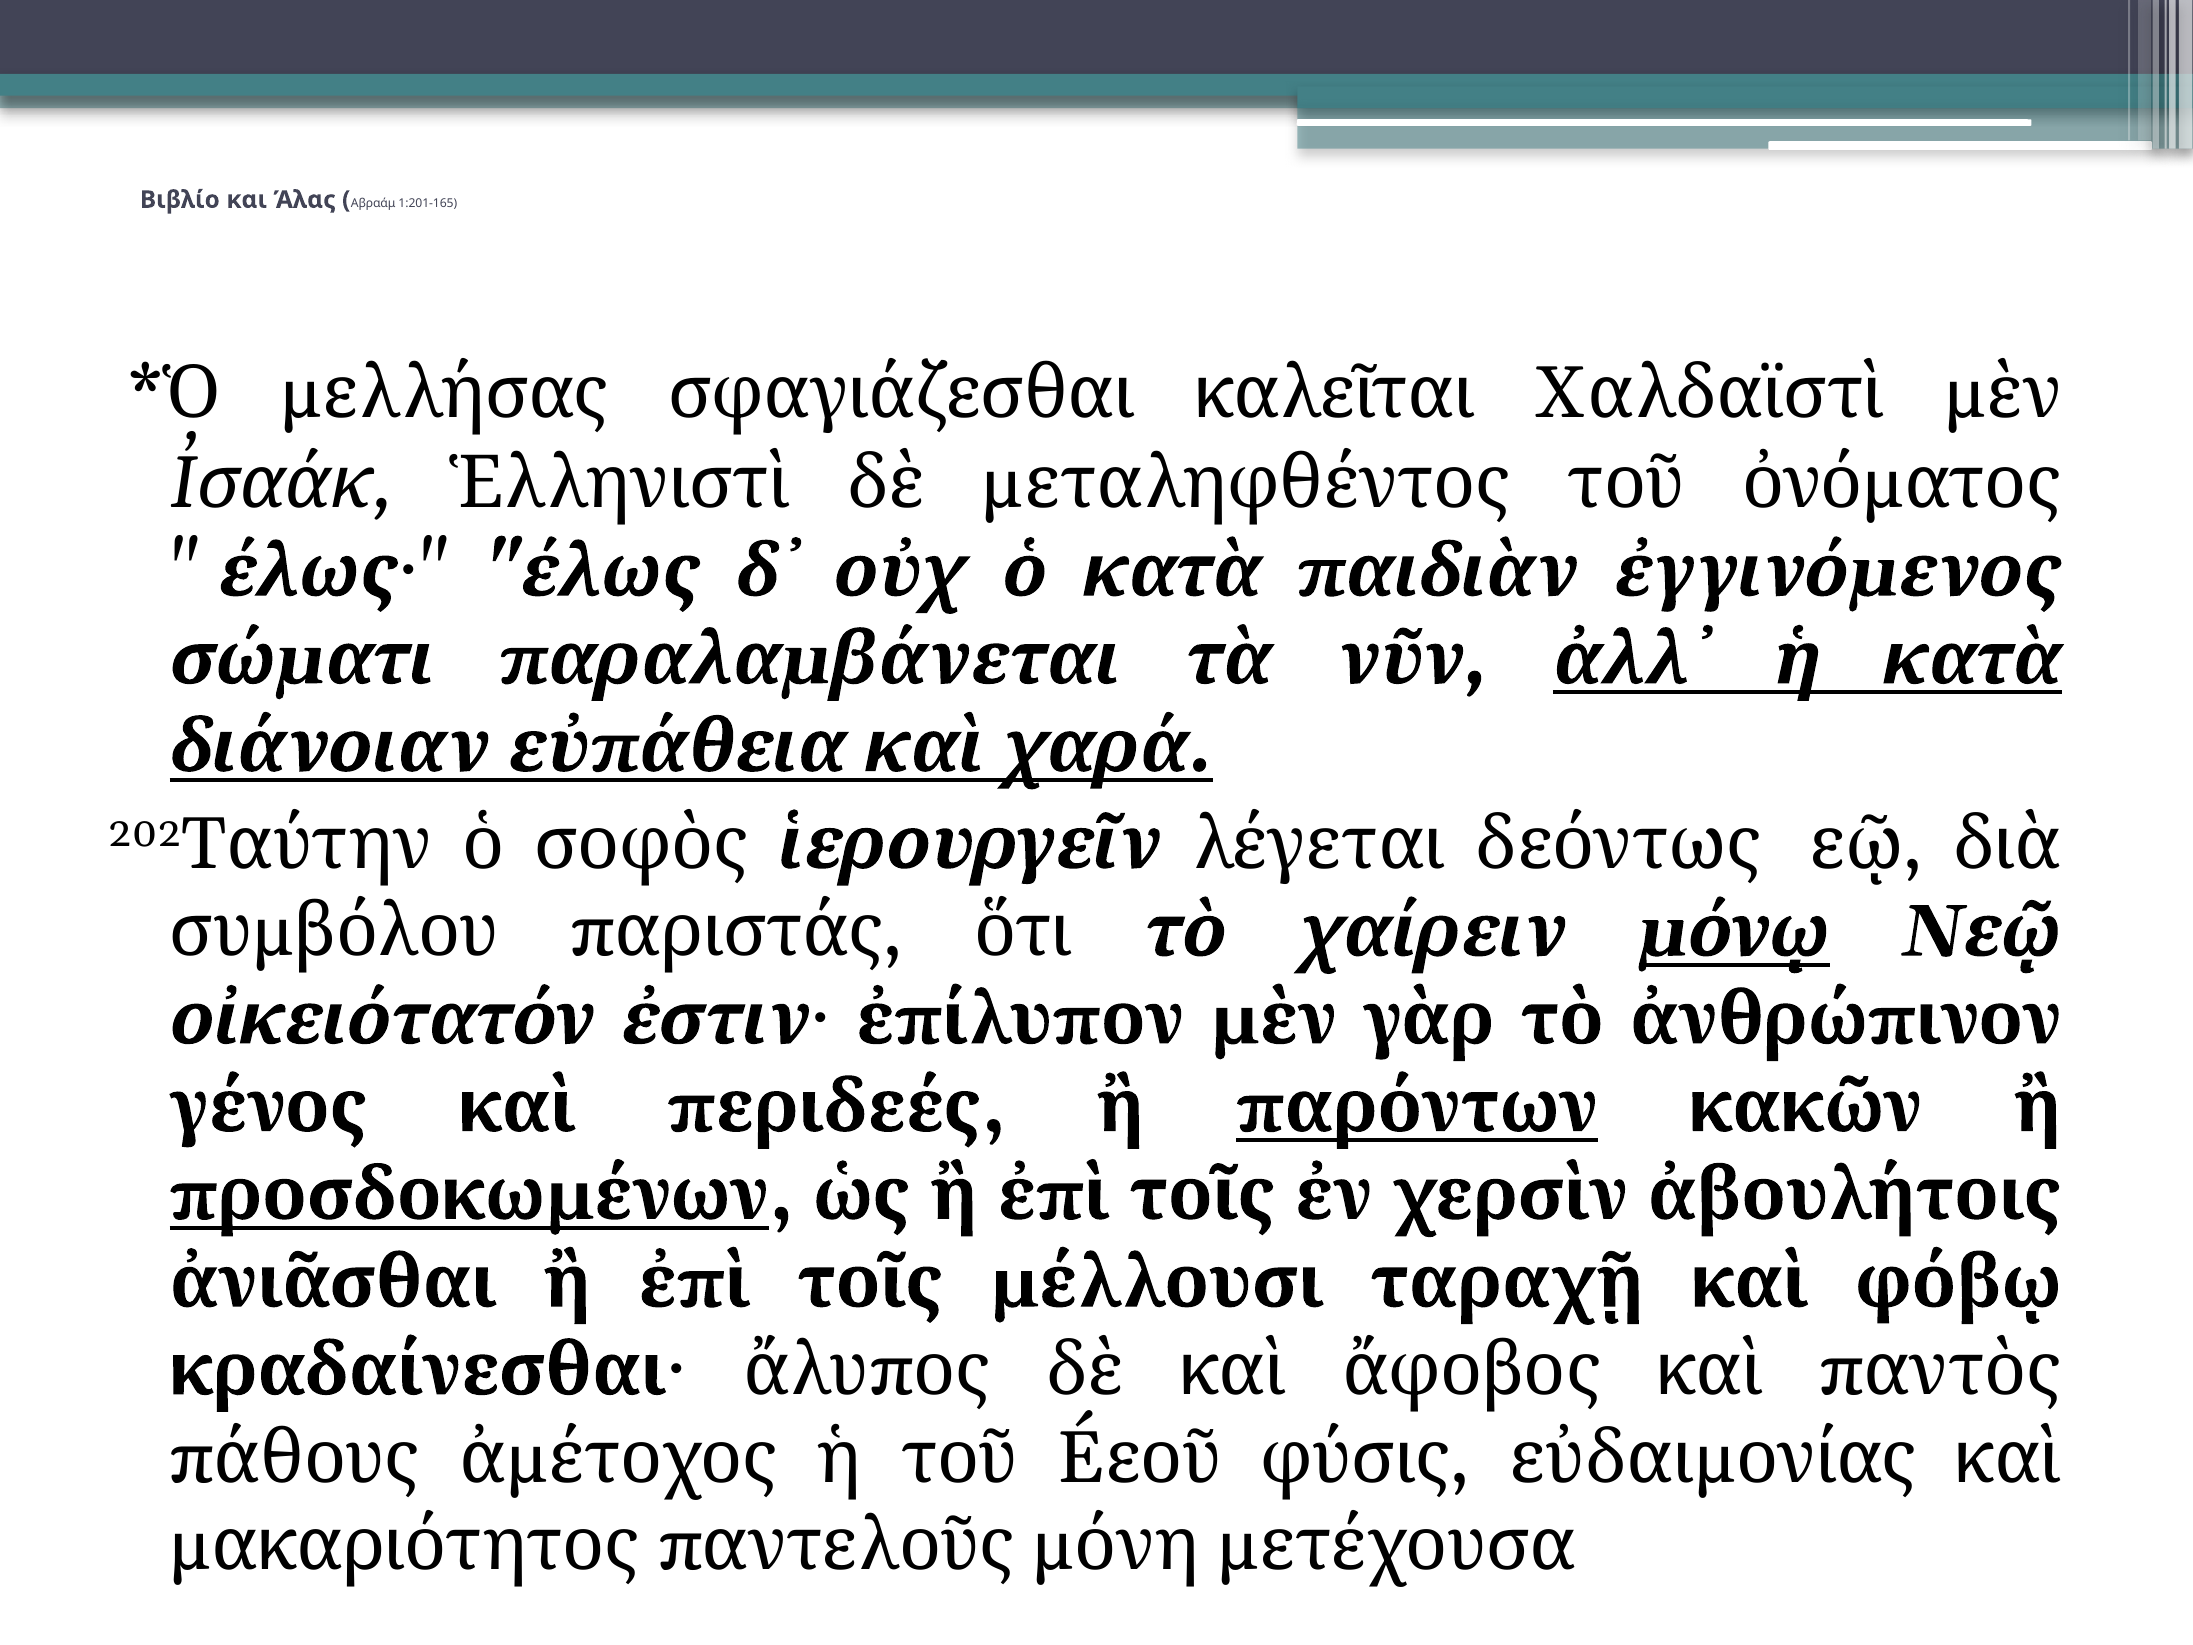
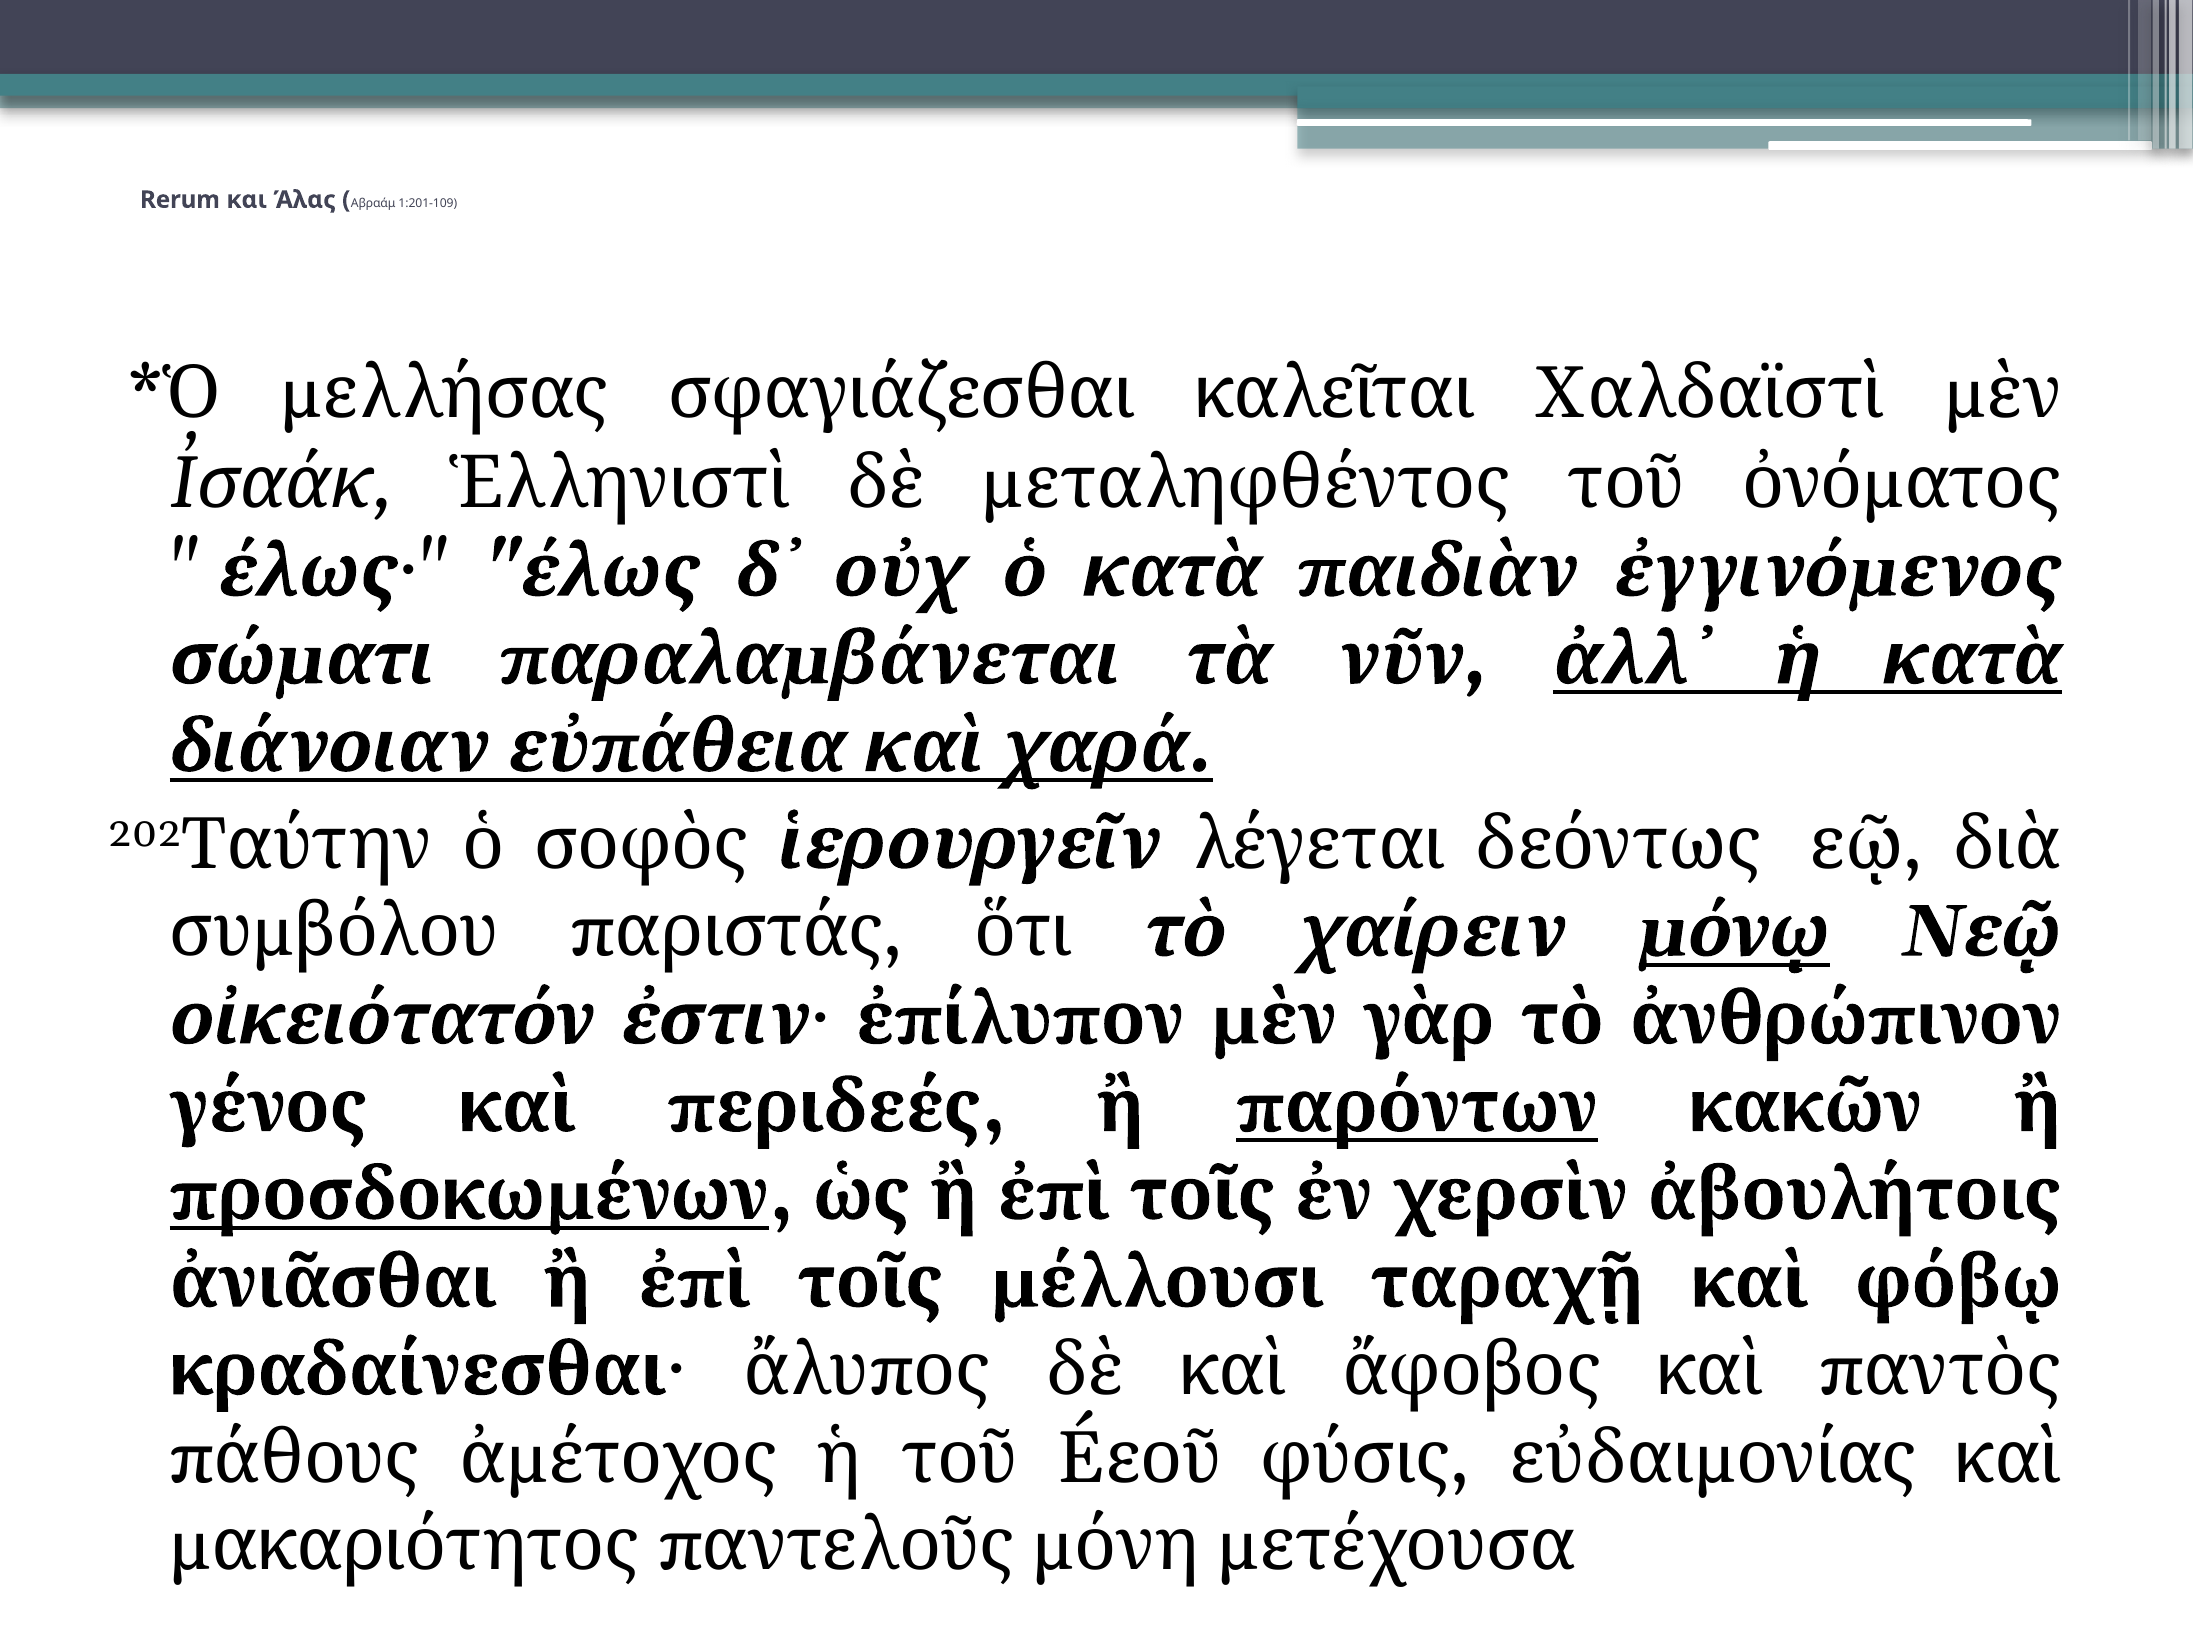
Βιβλίο: Βιβλίο -> Rerum
1:201-165: 1:201-165 -> 1:201-109
